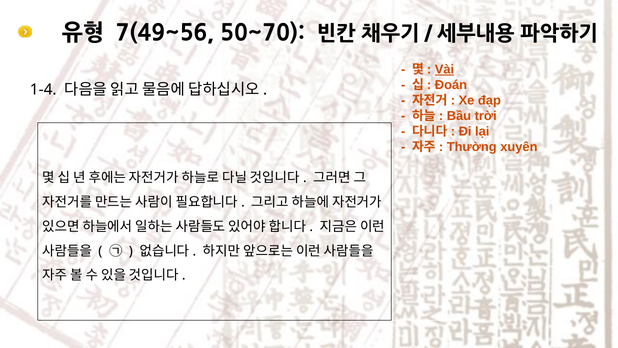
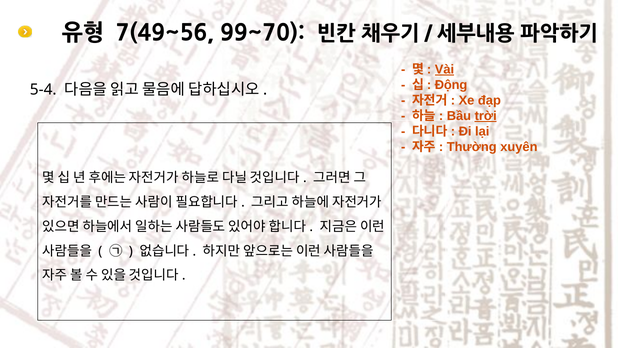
50~70: 50~70 -> 99~70
Đoán: Đoán -> Động
1-4: 1-4 -> 5-4
trời underline: none -> present
